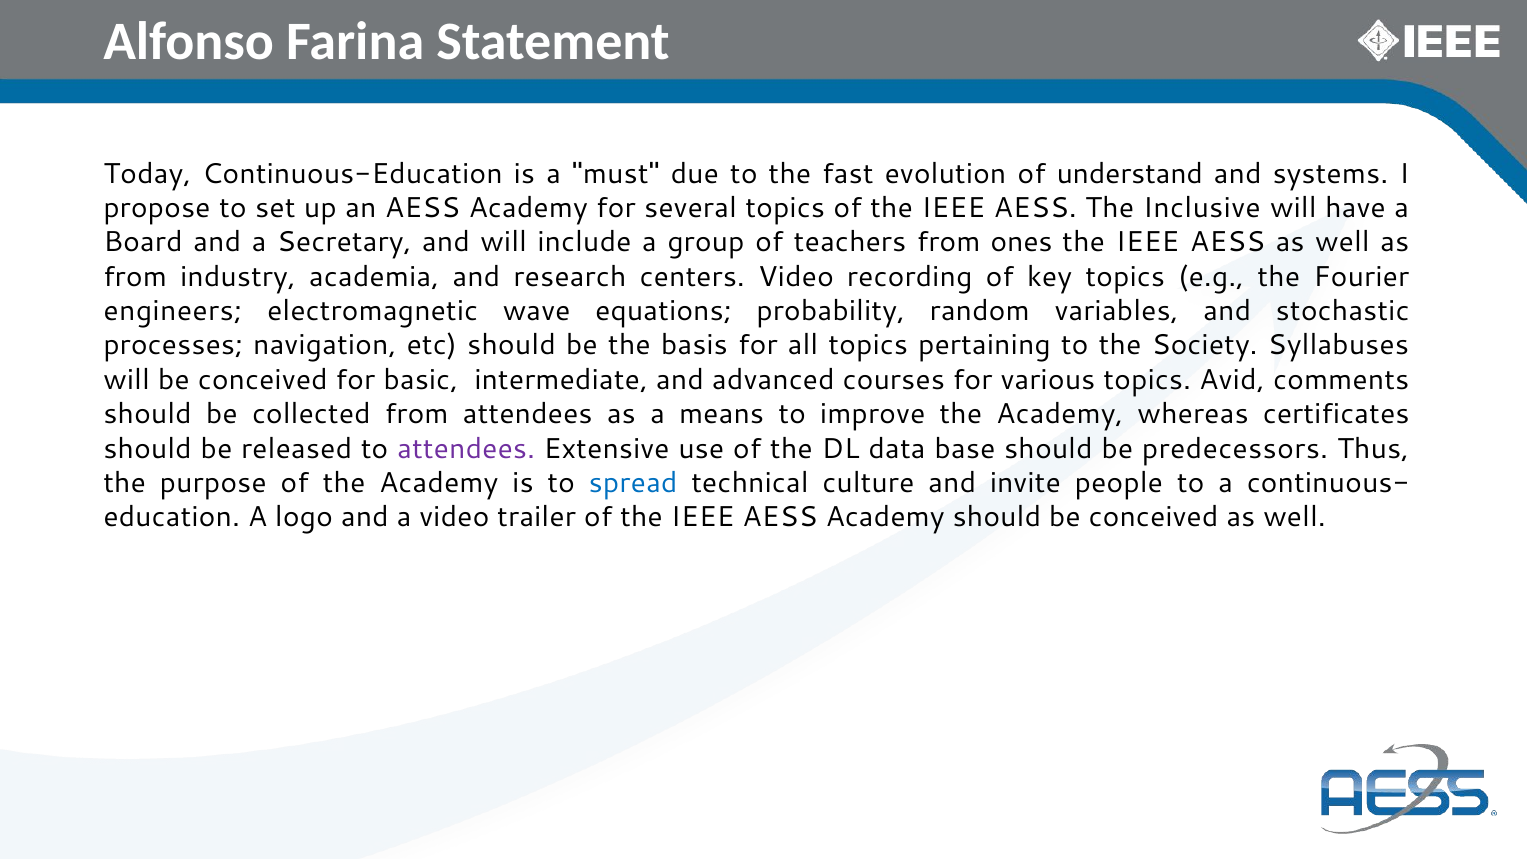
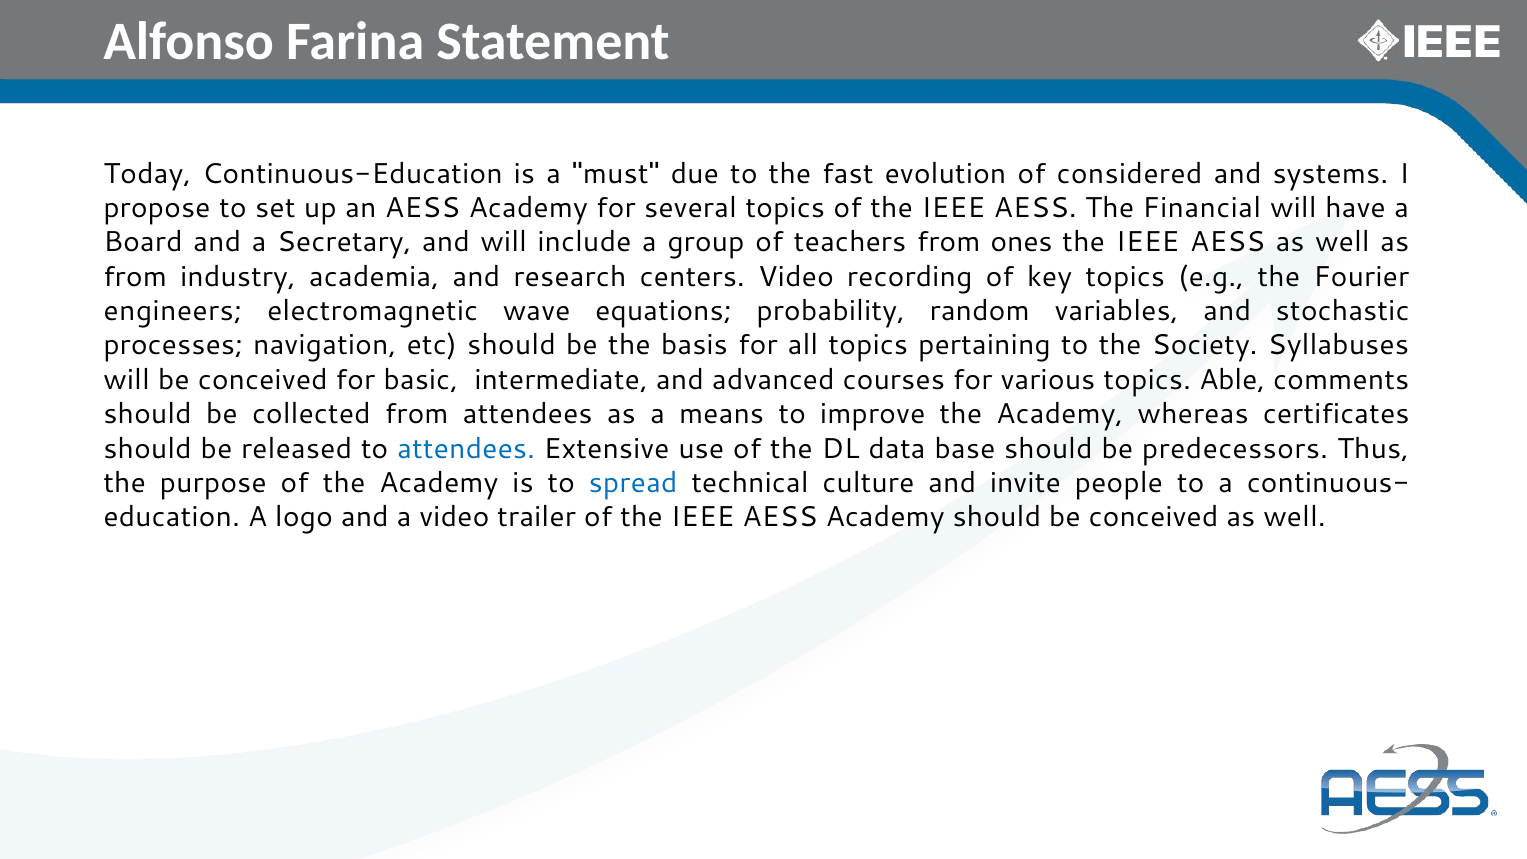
understand: understand -> considered
Inclusive: Inclusive -> Financial
Avid: Avid -> Able
attendees at (466, 449) colour: purple -> blue
